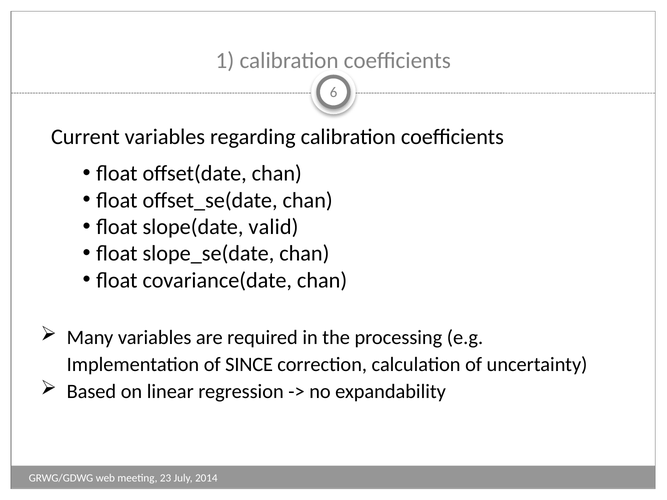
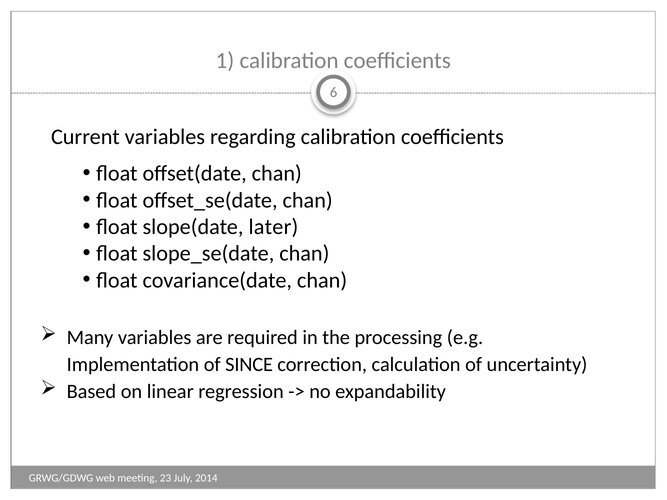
valid: valid -> later
